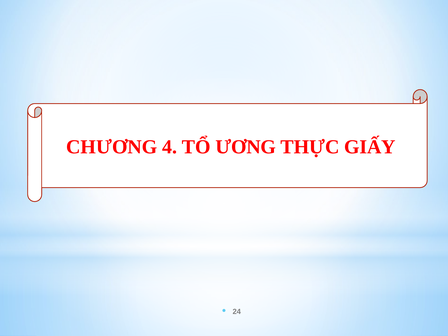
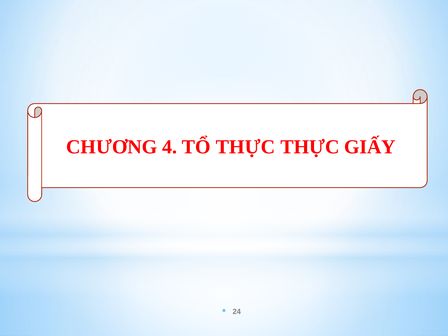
TỔ ƯƠNG: ƯƠNG -> THỰC
